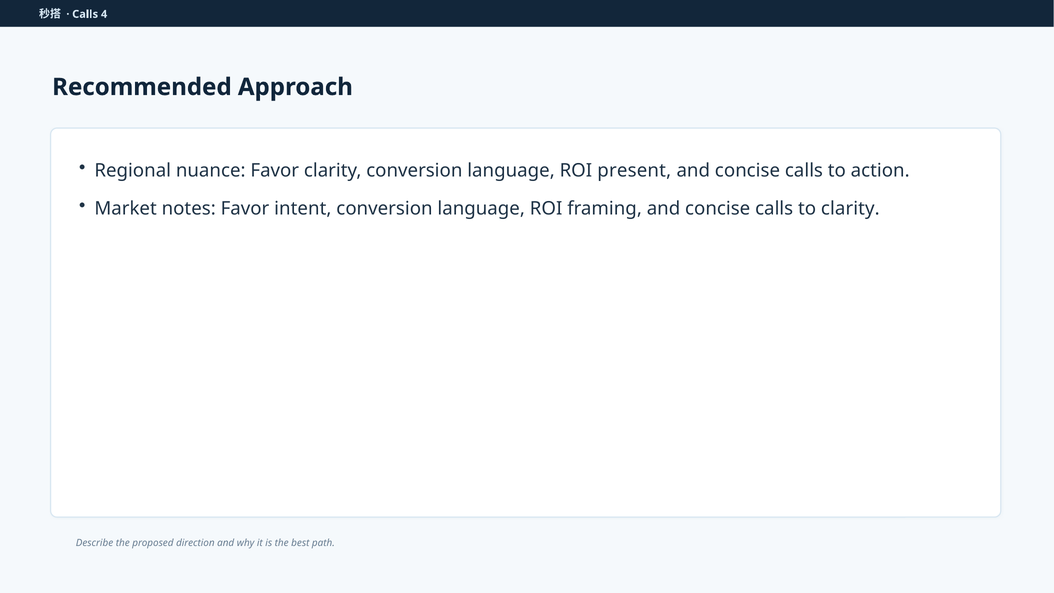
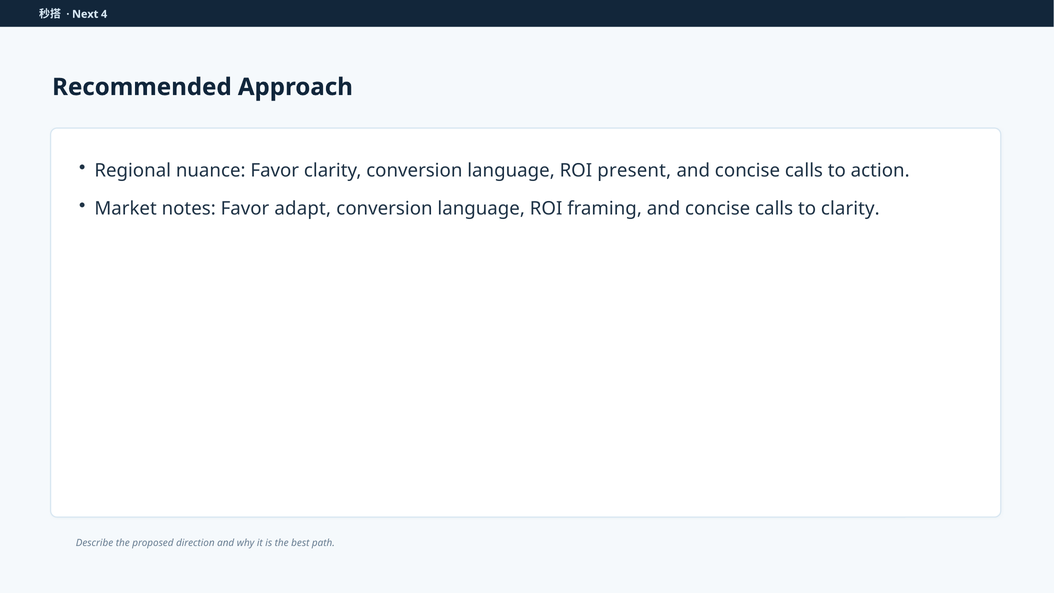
Calls at (85, 14): Calls -> Next
intent: intent -> adapt
